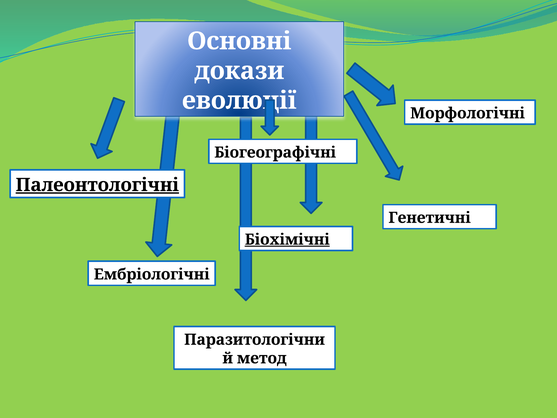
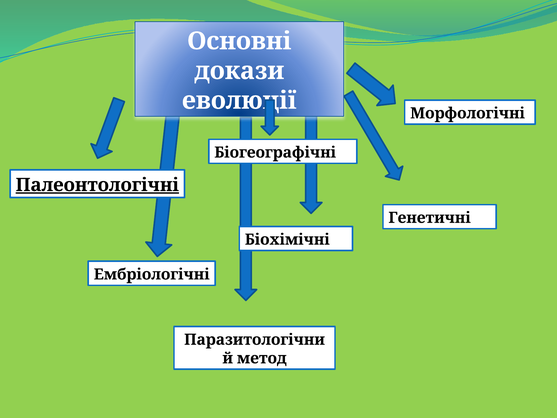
Біохімічні underline: present -> none
